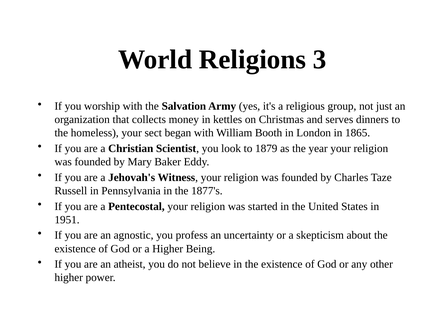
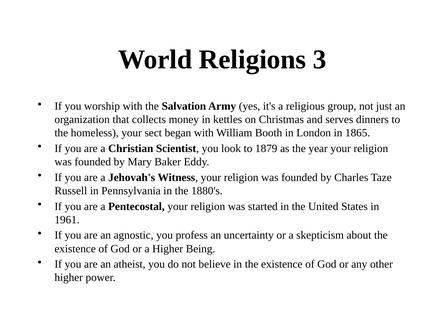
1877's: 1877's -> 1880's
1951: 1951 -> 1961
